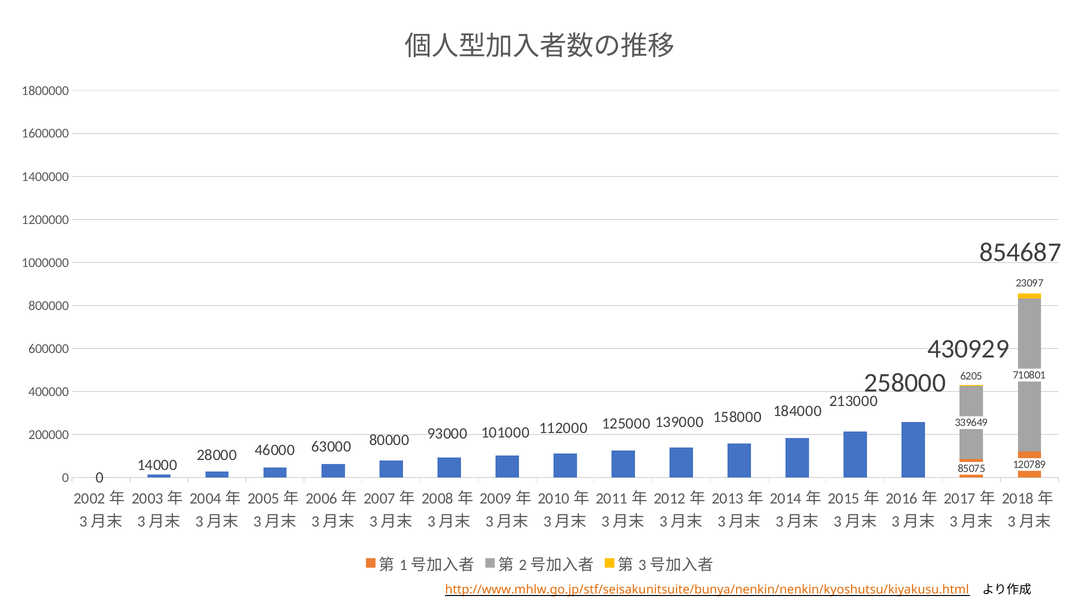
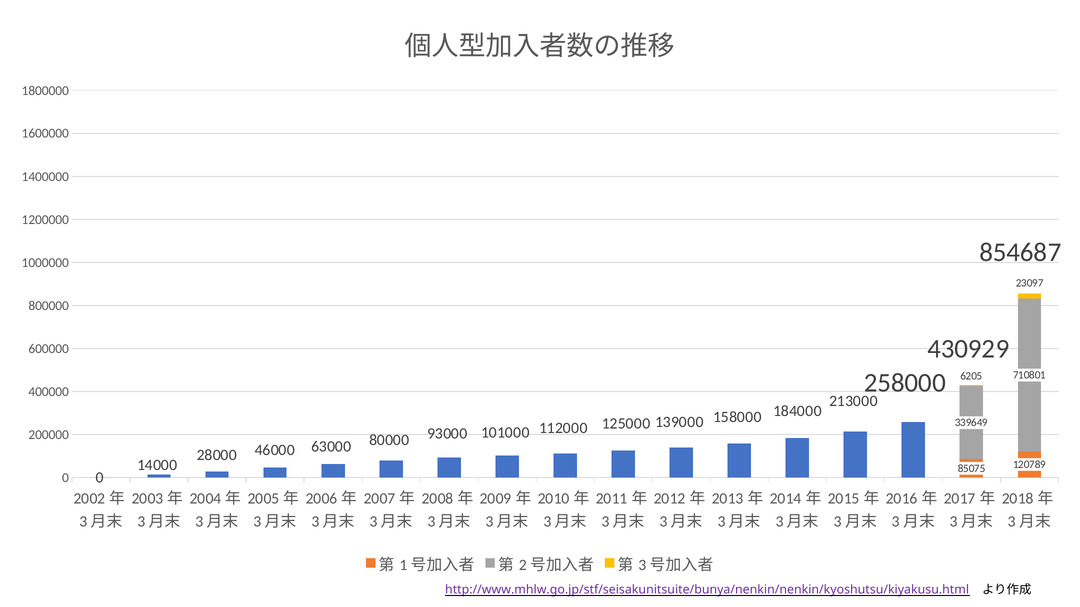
http://www.mhlw.go.jp/stf/seisakunitsuite/bunya/nenkin/nenkin/kyoshutsu/kiyakusu.html colour: orange -> purple
